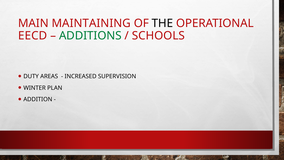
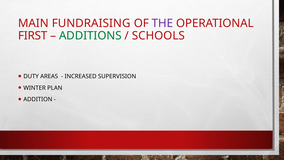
MAINTAINING: MAINTAINING -> FUNDRAISING
THE colour: black -> purple
EECD: EECD -> FIRST
